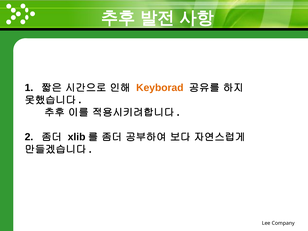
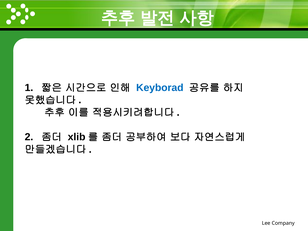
Keyborad colour: orange -> blue
